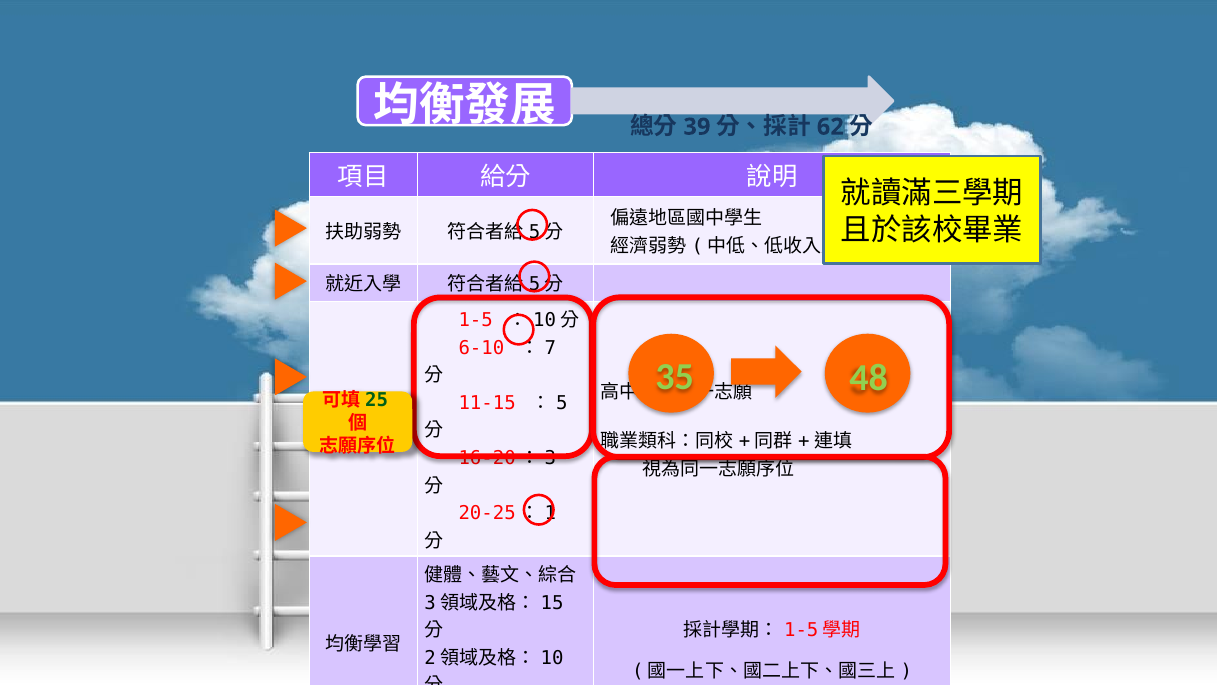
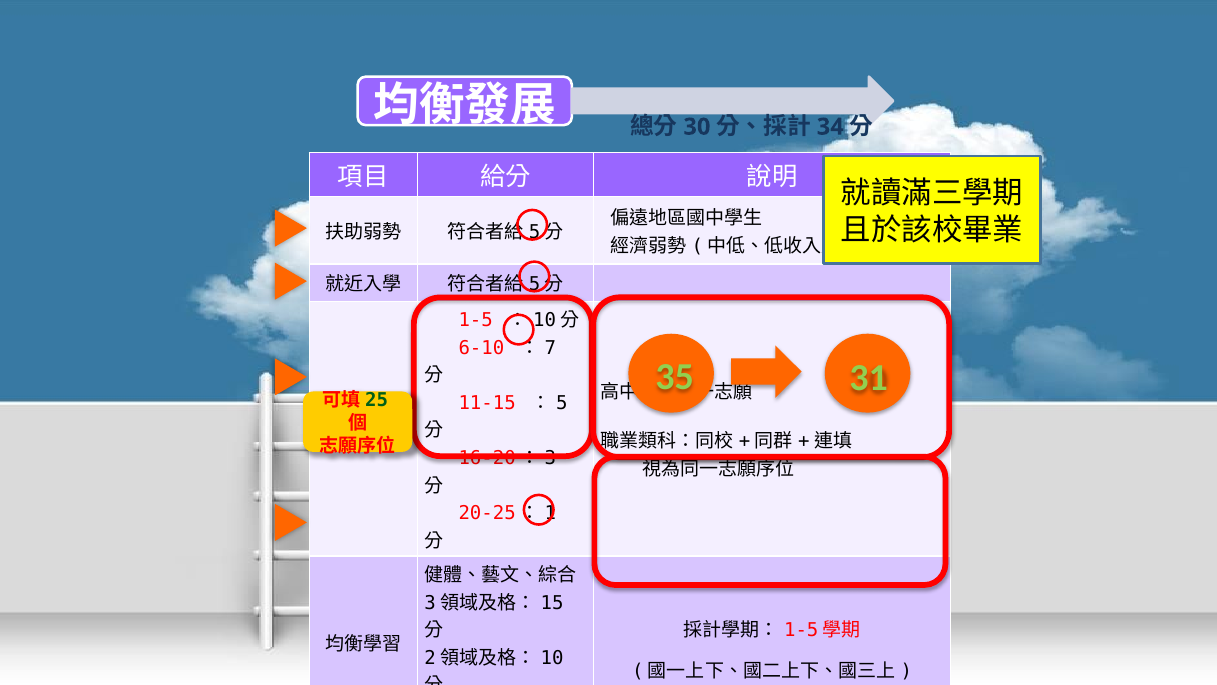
39: 39 -> 30
62: 62 -> 34
48: 48 -> 31
